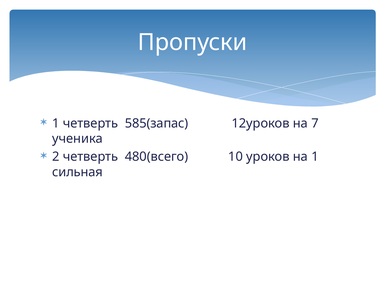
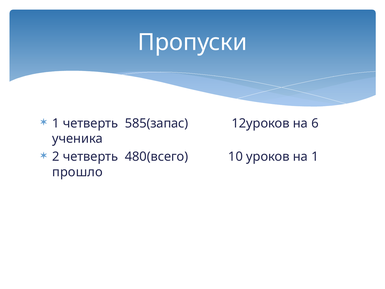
7: 7 -> 6
сильная: сильная -> прошло
